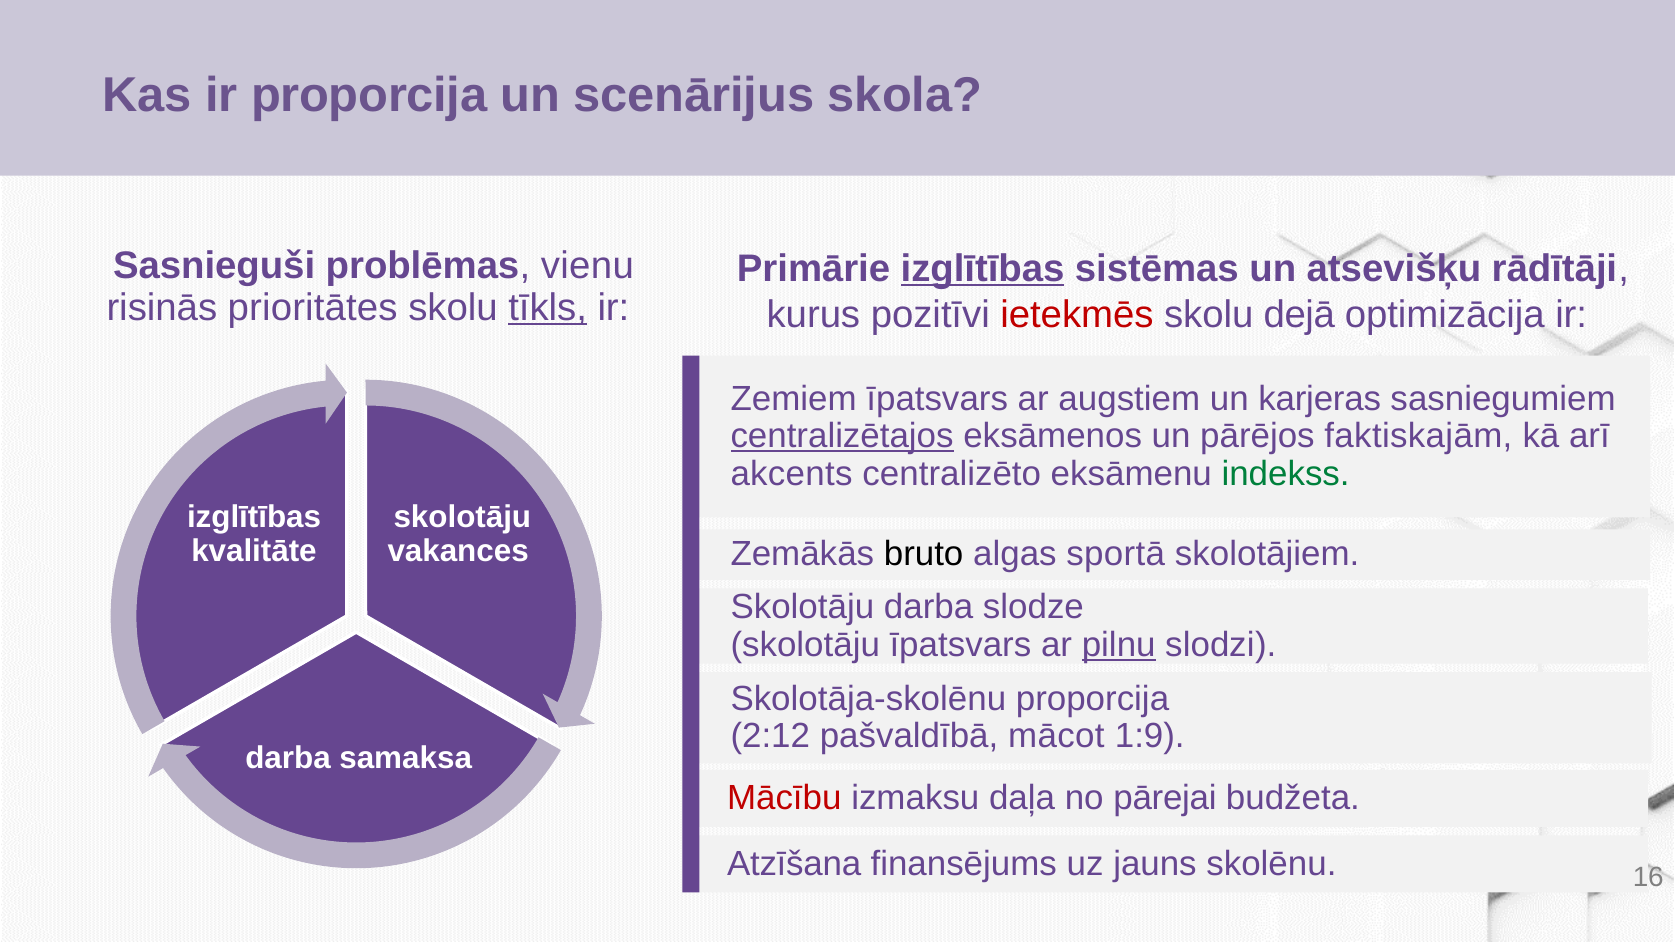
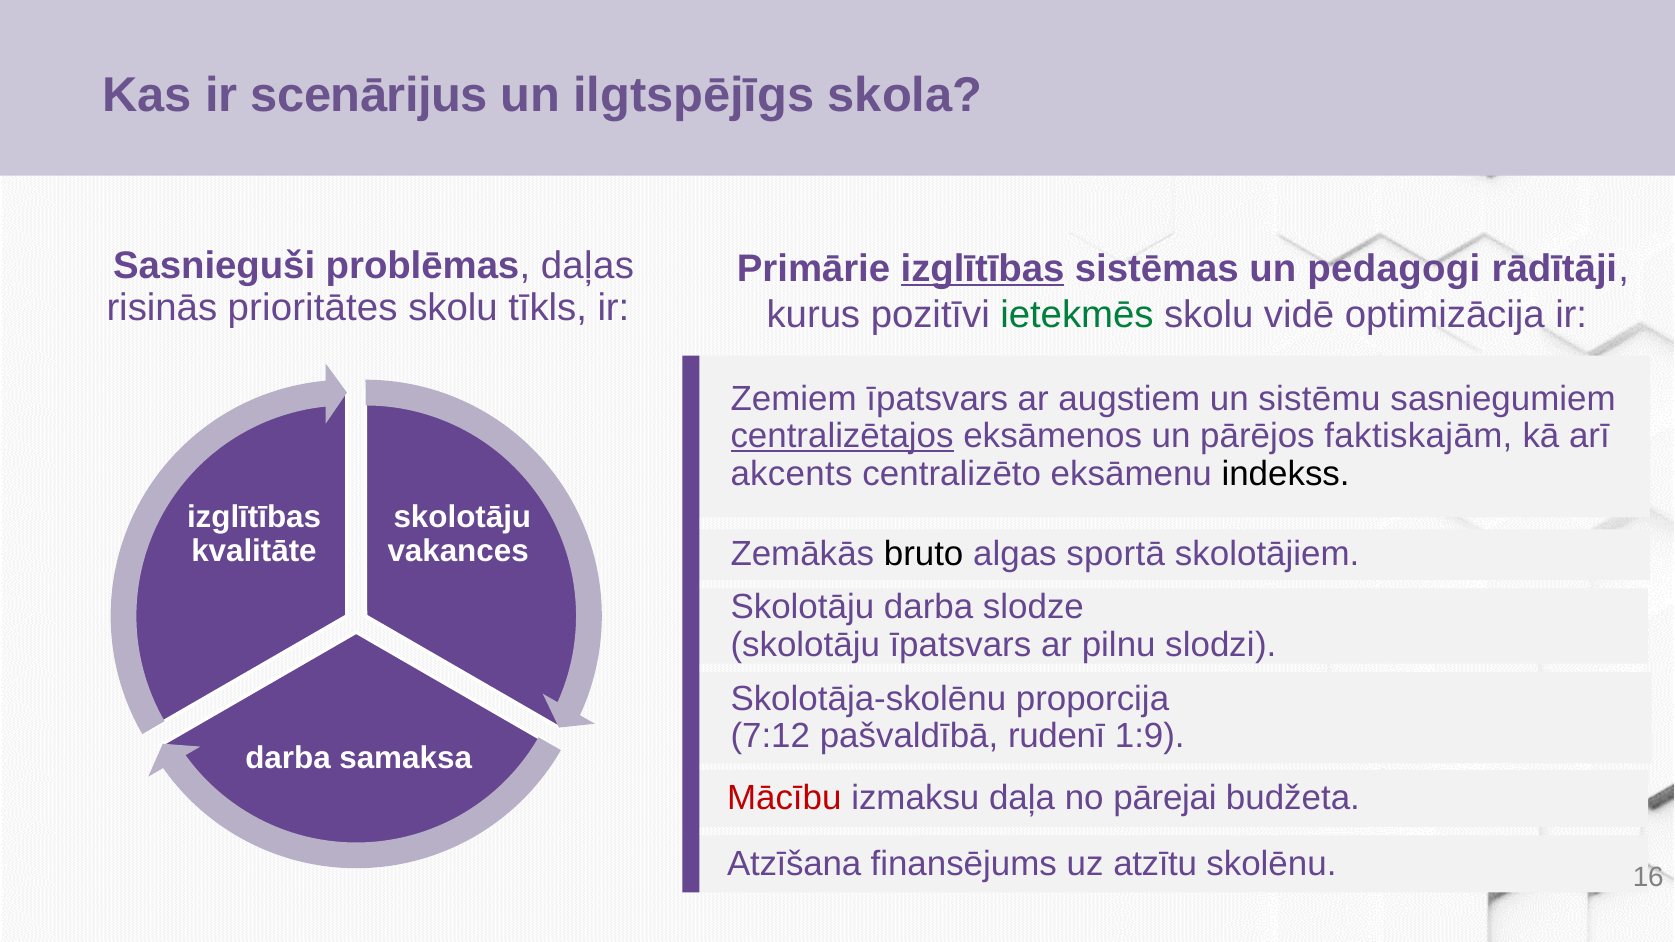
ir proporcija: proporcija -> scenārijus
scenārijus: scenārijus -> ilgtspējīgs
vienu: vienu -> daļas
atsevišķu: atsevišķu -> pedagogi
tīkls underline: present -> none
ietekmēs colour: red -> green
dejā: dejā -> vidē
karjeras: karjeras -> sistēmu
indekss colour: green -> black
pilnu underline: present -> none
2:12: 2:12 -> 7:12
mācot: mācot -> rudenī
jauns: jauns -> atzītu
